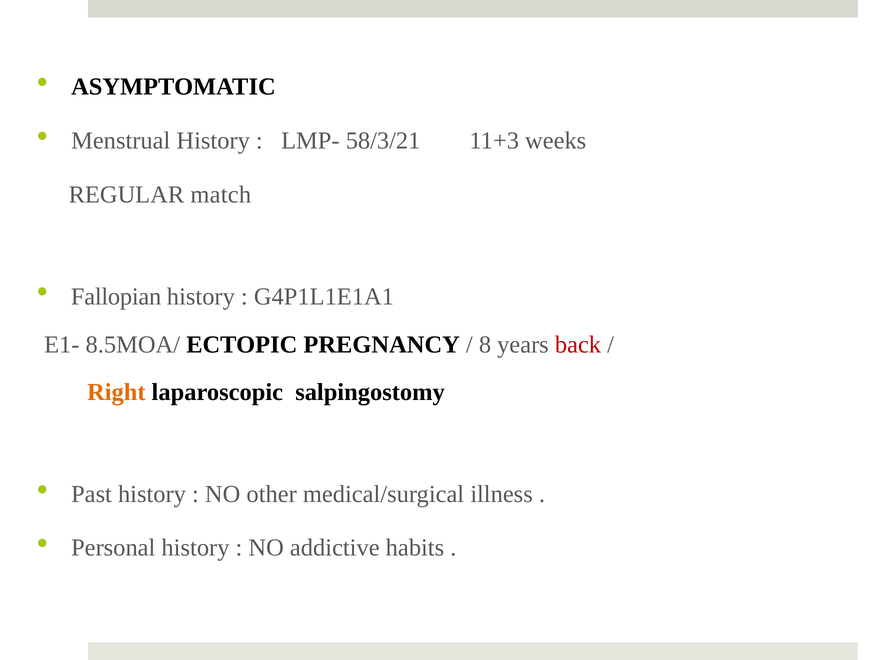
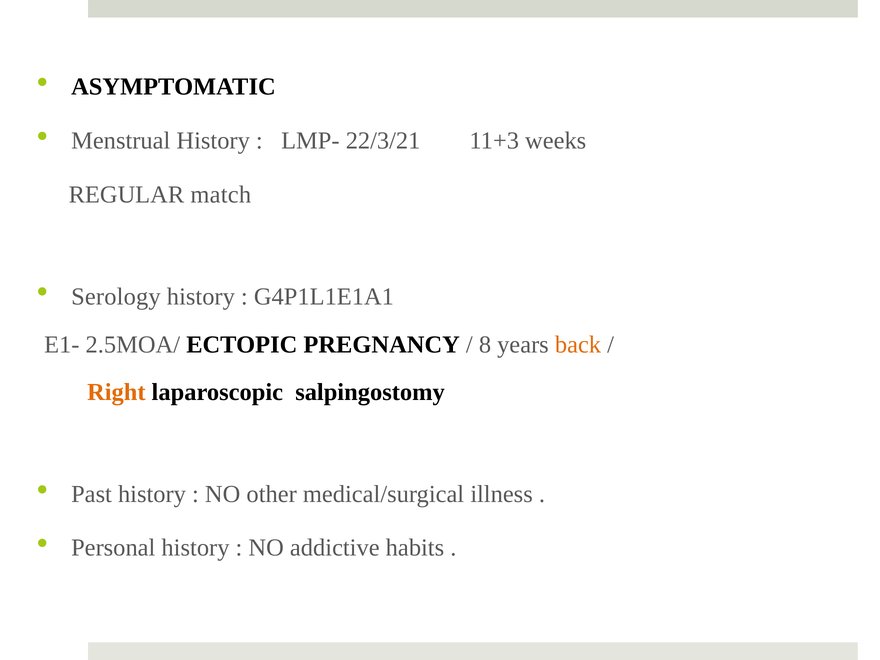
58/3/21: 58/3/21 -> 22/3/21
Fallopian: Fallopian -> Serology
8.5MOA/: 8.5MOA/ -> 2.5MOA/
back colour: red -> orange
